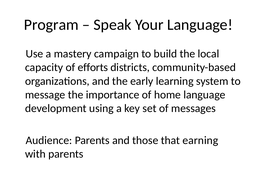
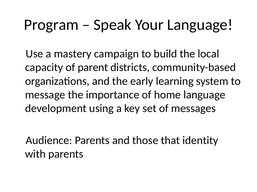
efforts: efforts -> parent
earning: earning -> identity
